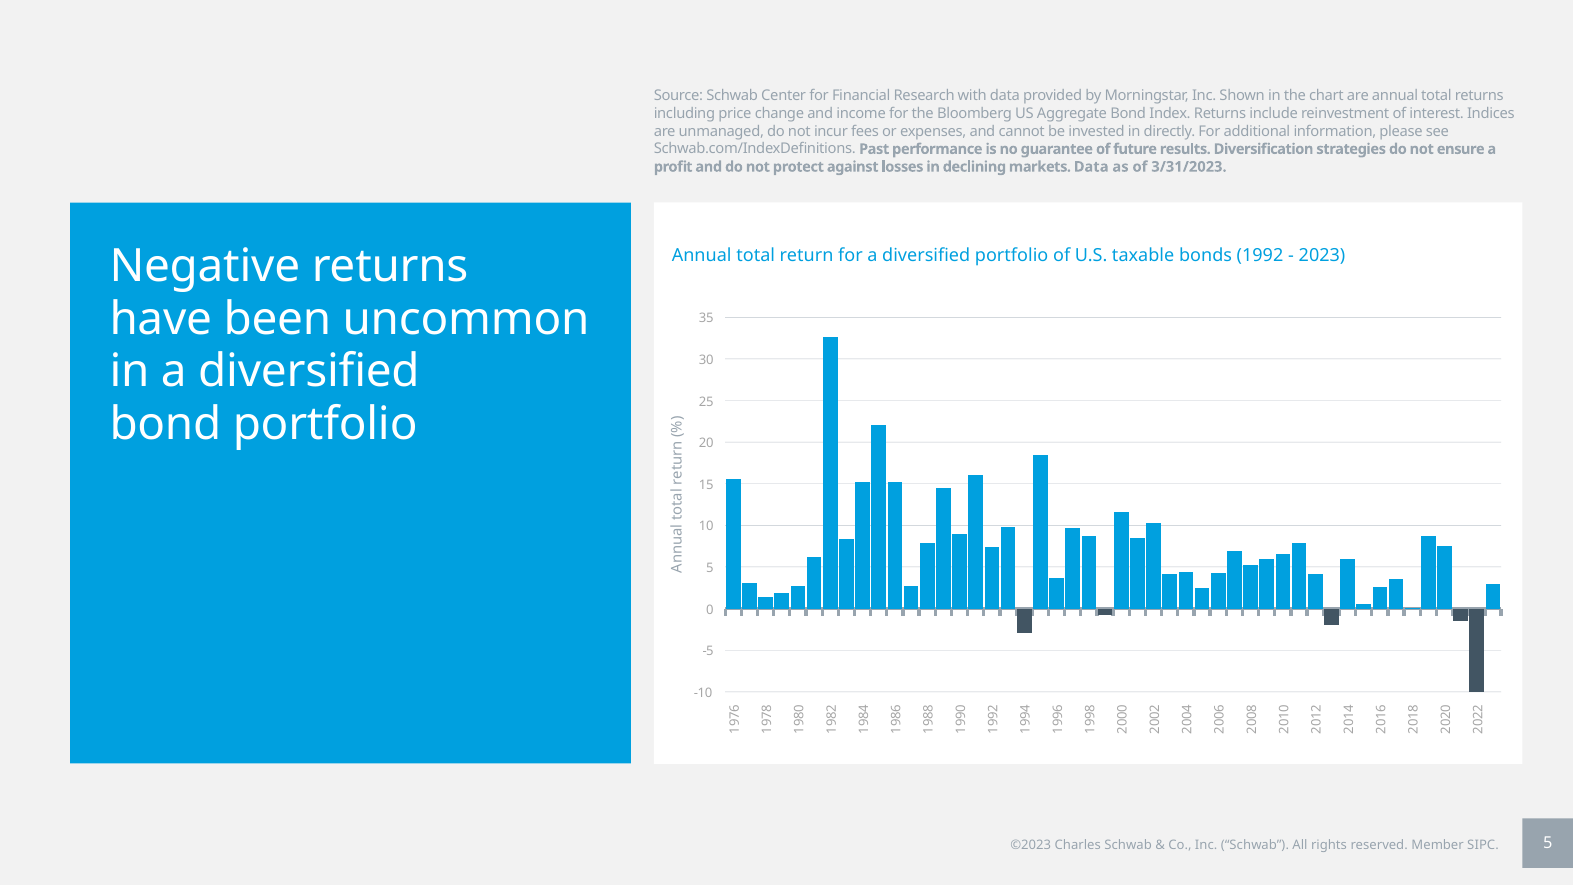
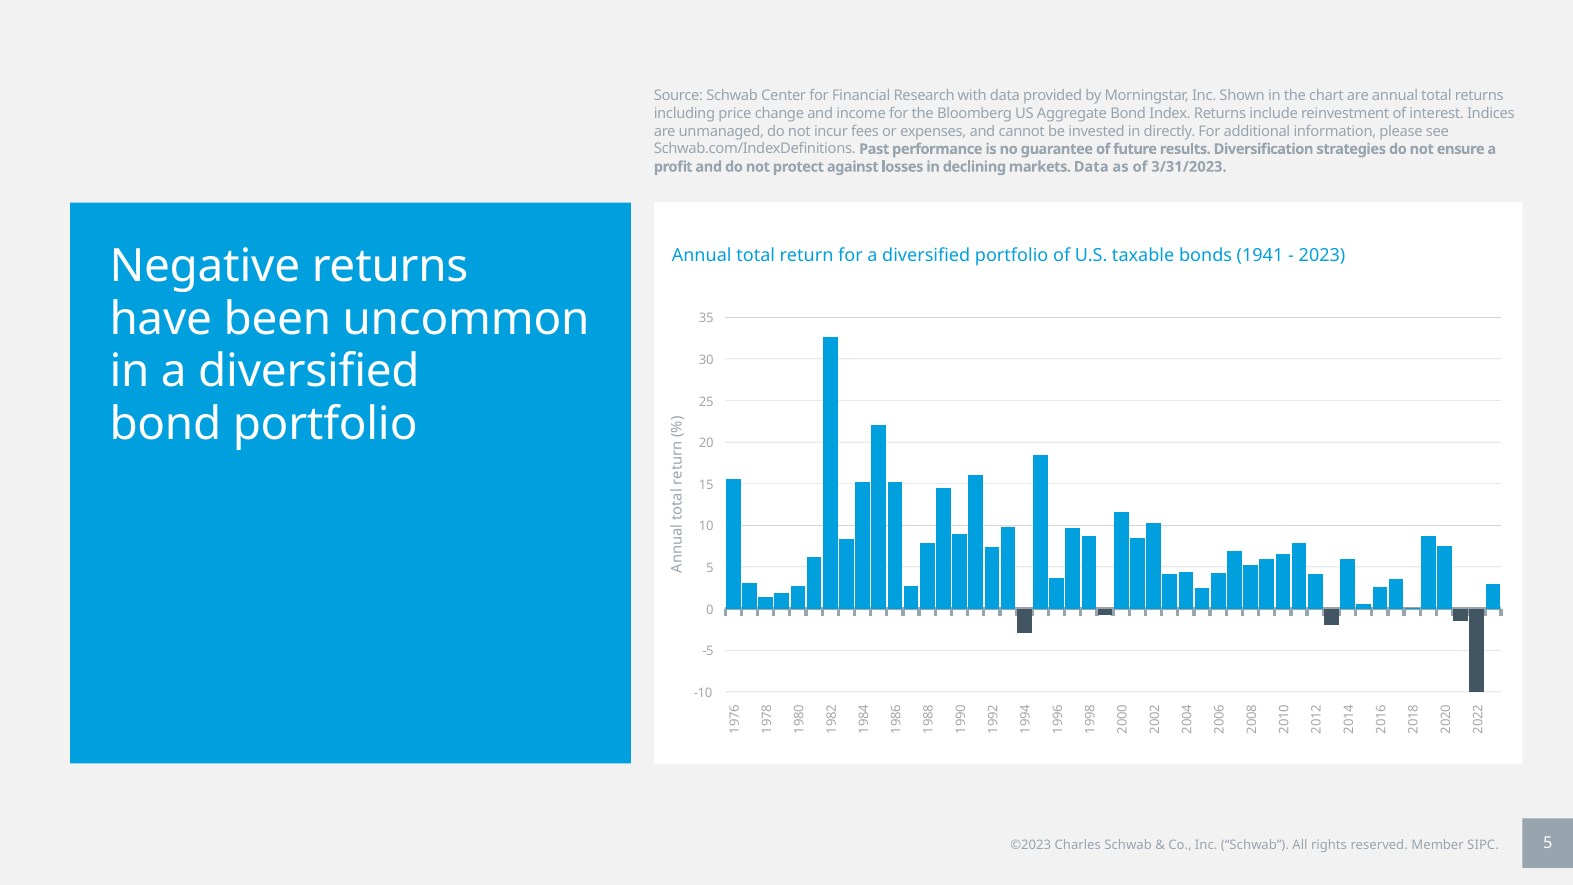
1992: 1992 -> 1941
